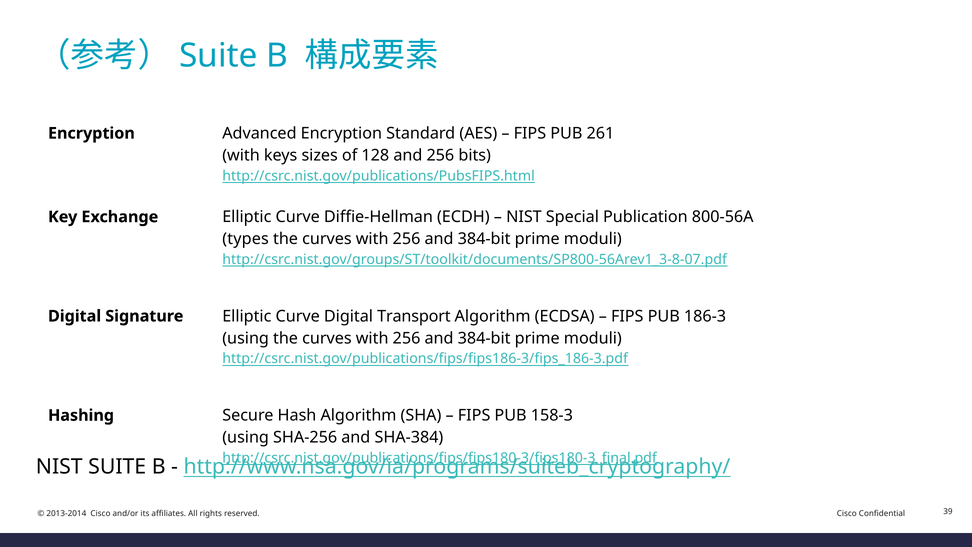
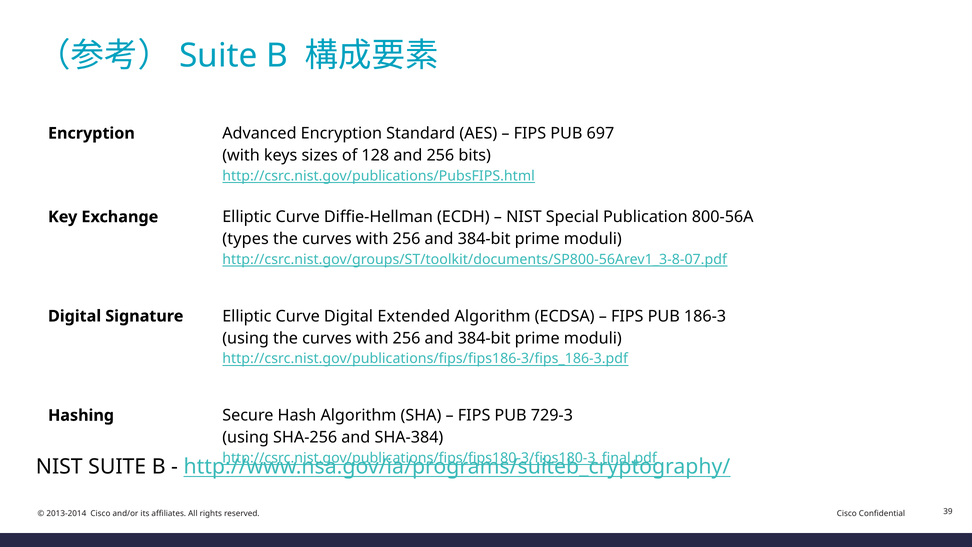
261: 261 -> 697
Transport: Transport -> Extended
158-3: 158-3 -> 729-3
